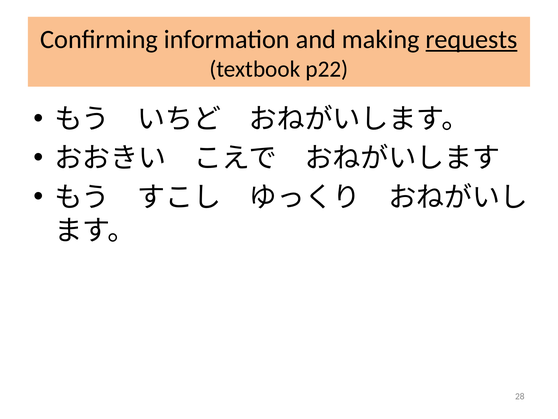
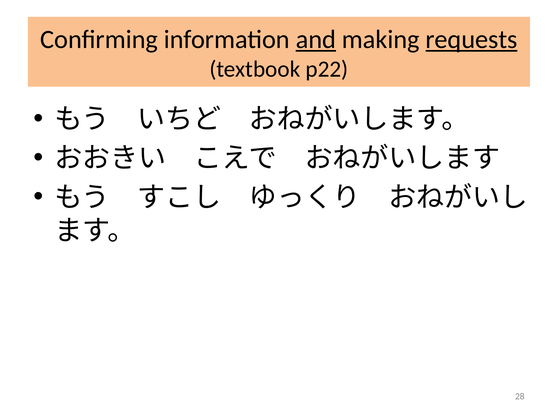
and underline: none -> present
